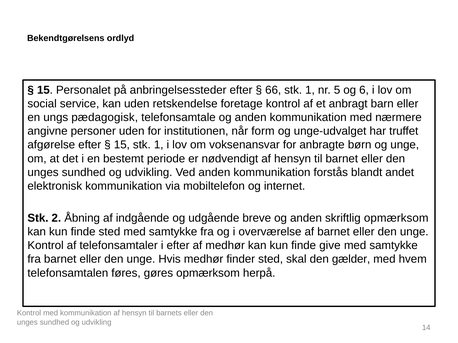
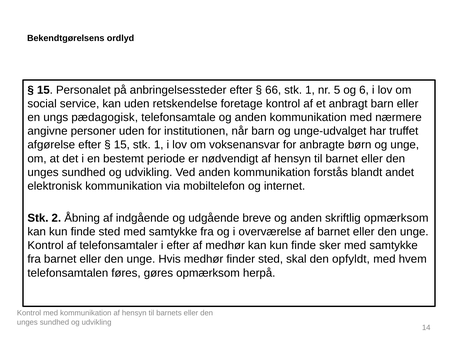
når form: form -> barn
give: give -> sker
gælder: gælder -> opfyldt
